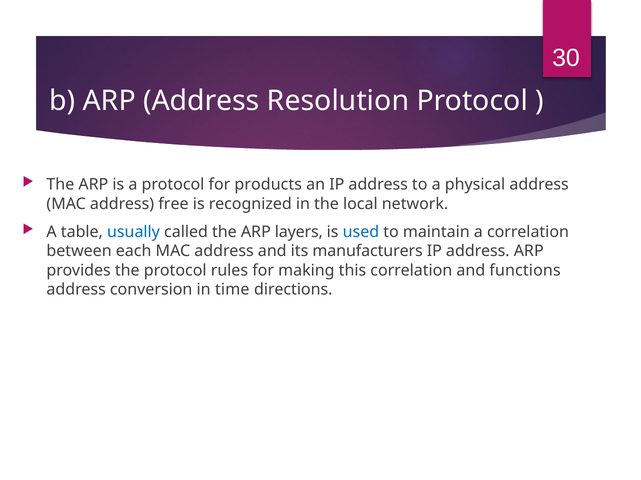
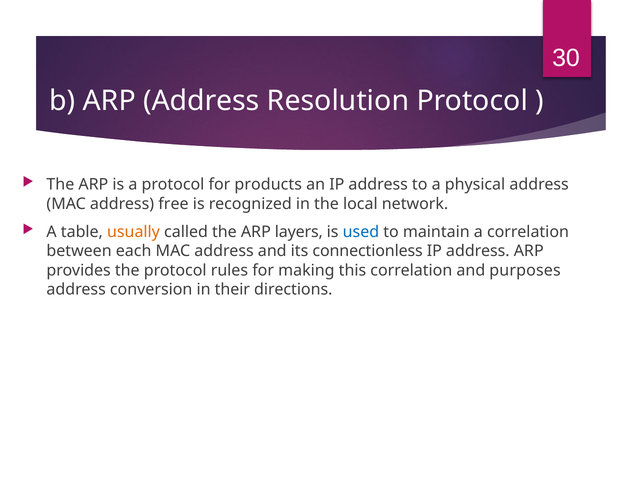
usually colour: blue -> orange
manufacturers: manufacturers -> connectionless
functions: functions -> purposes
time: time -> their
